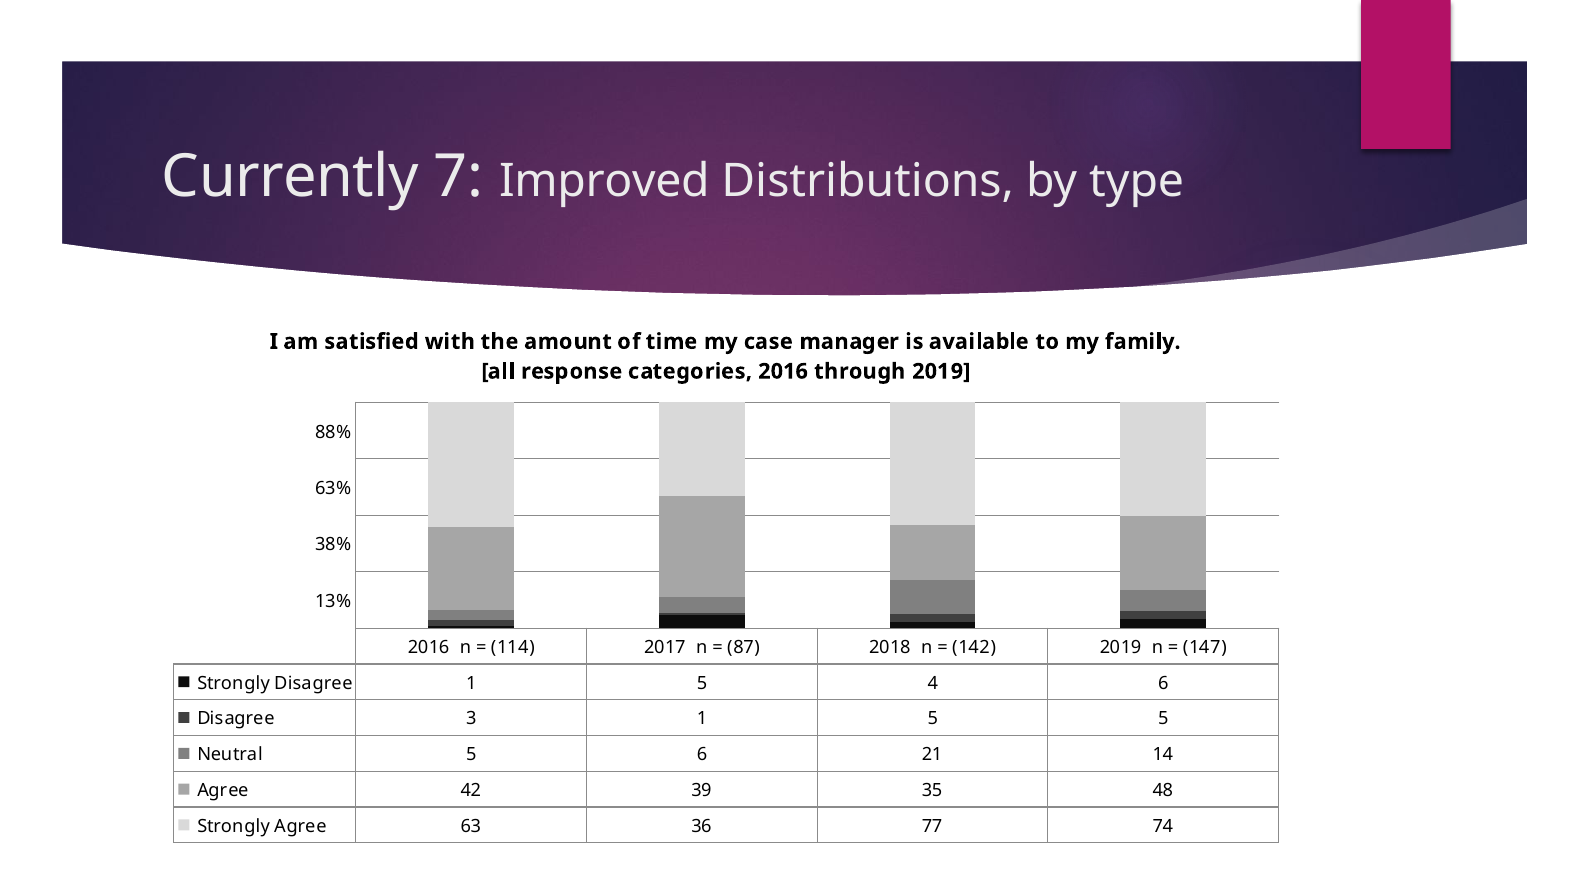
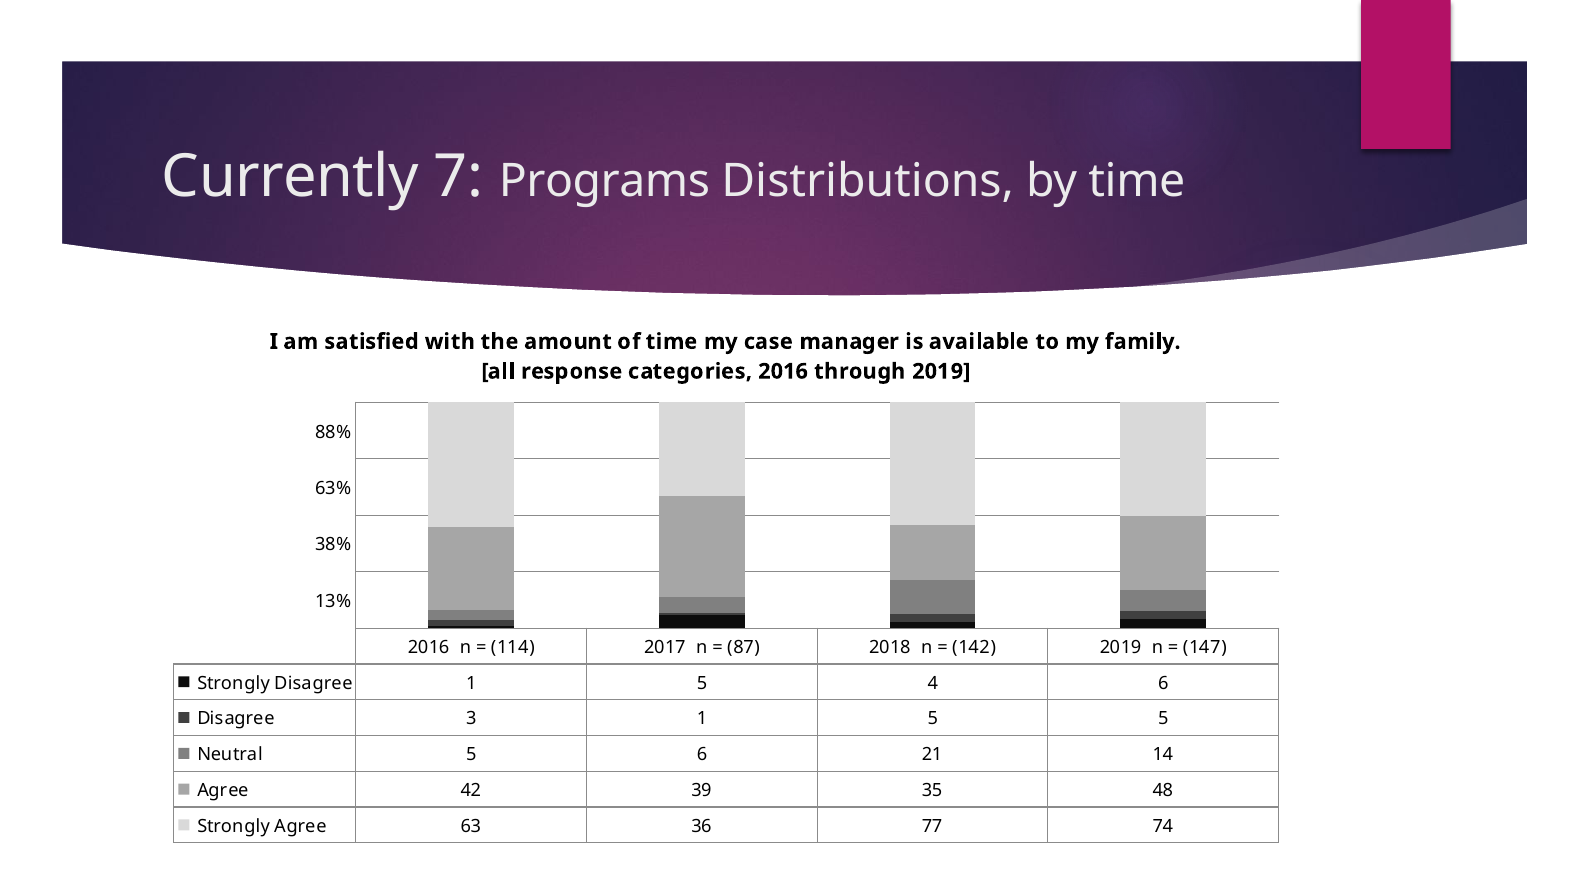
Improved: Improved -> Programs
by type: type -> time
